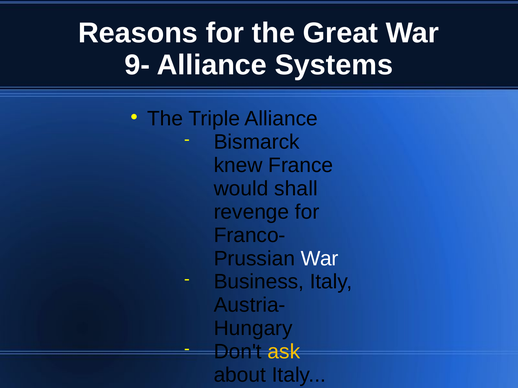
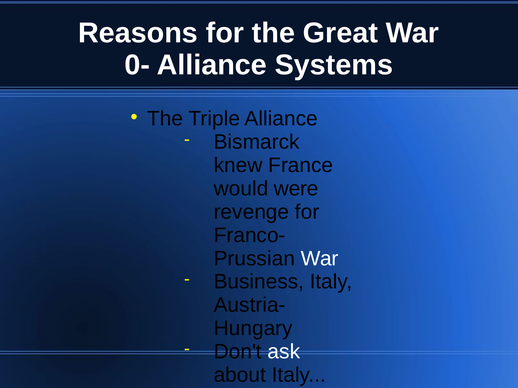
9-: 9- -> 0-
shall: shall -> were
ask colour: yellow -> white
